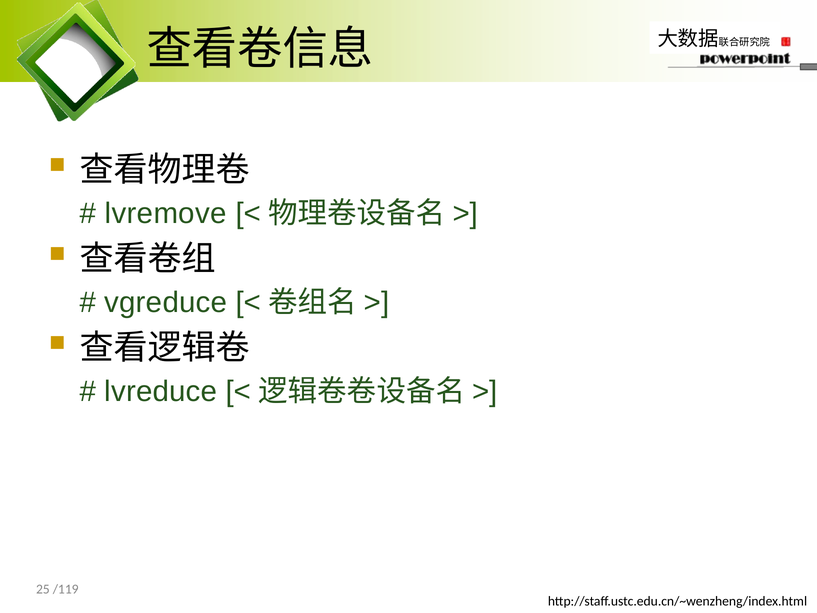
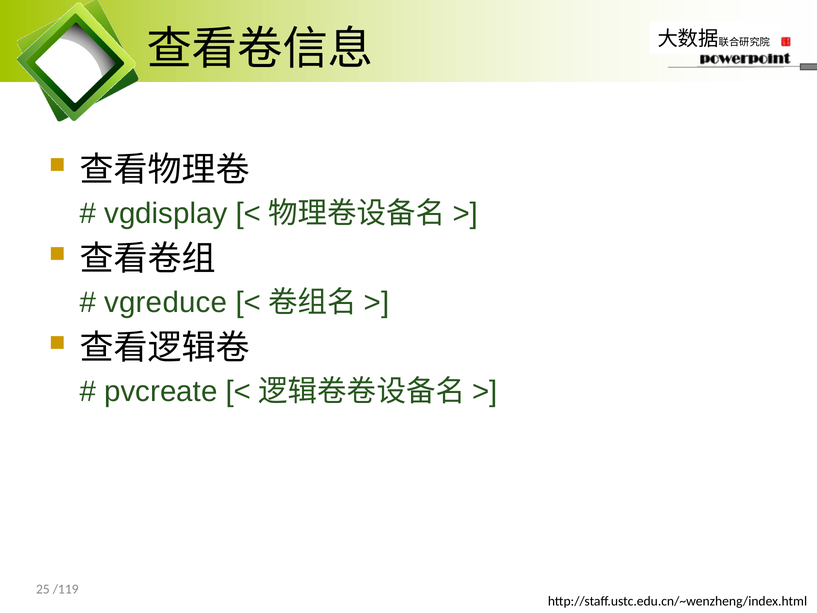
lvremove: lvremove -> vgdisplay
lvreduce: lvreduce -> pvcreate
